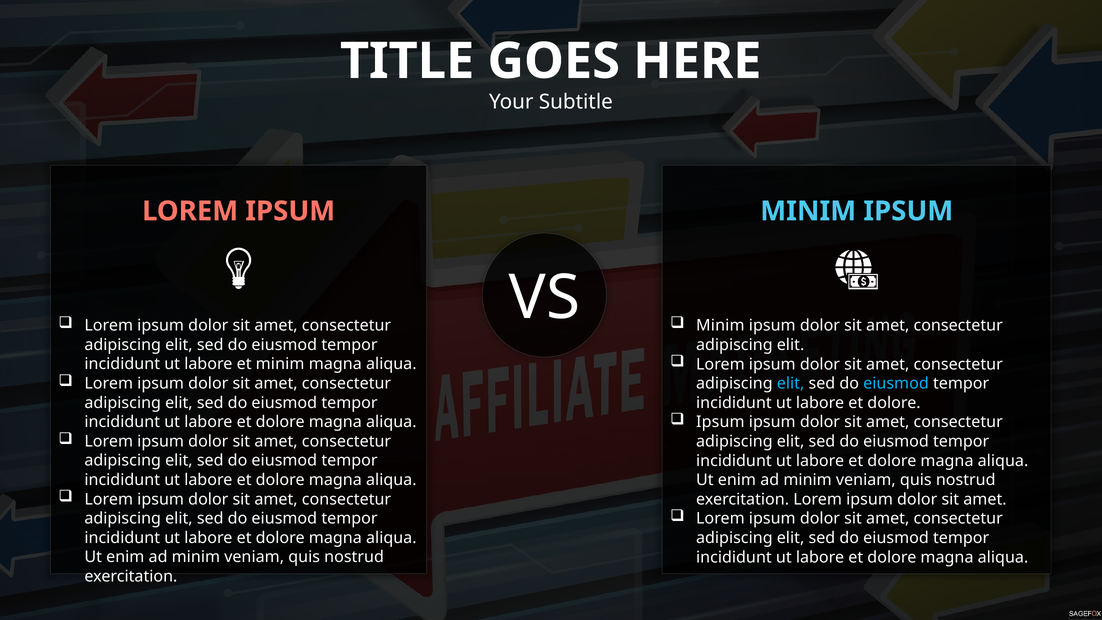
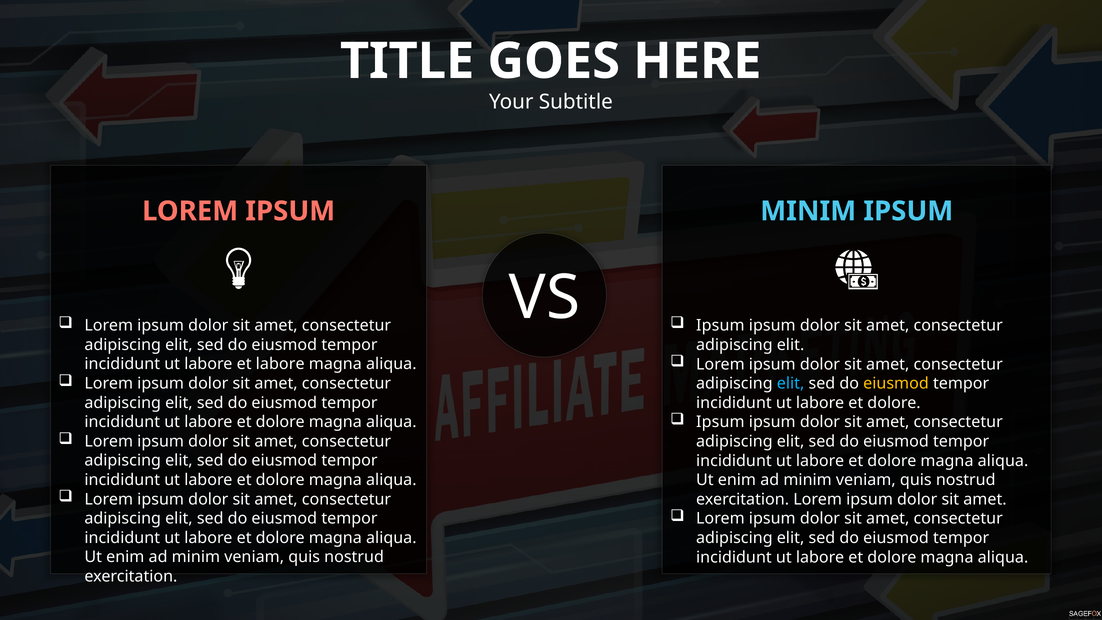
Minim at (720, 326): Minim -> Ipsum
et minim: minim -> labore
eiusmod at (896, 383) colour: light blue -> yellow
